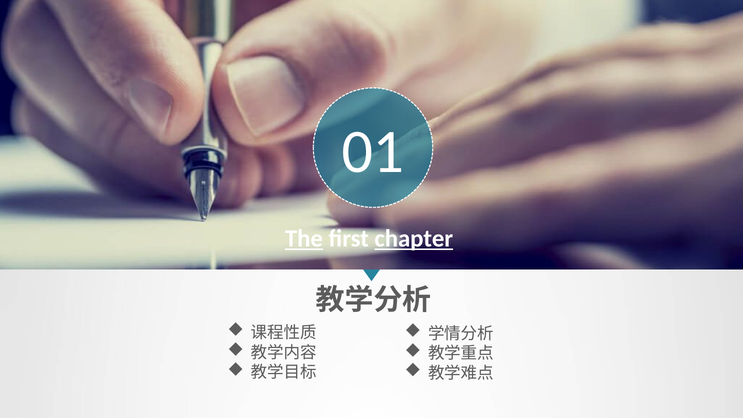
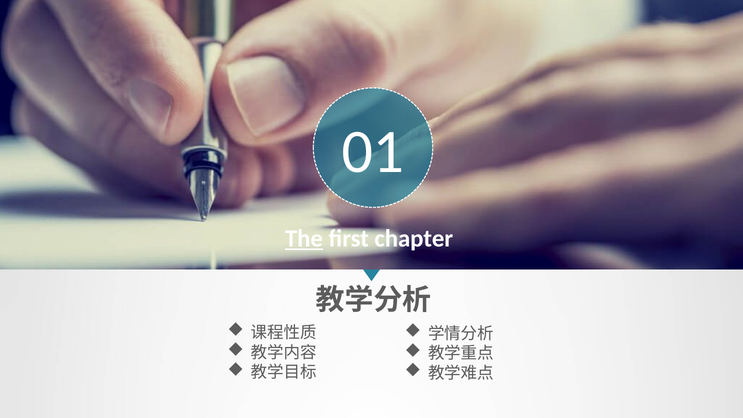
chapter underline: present -> none
